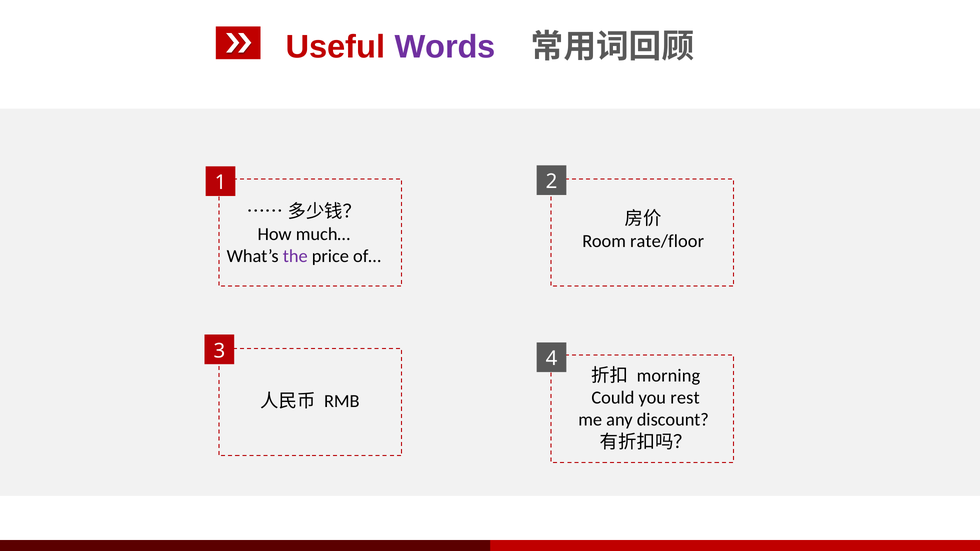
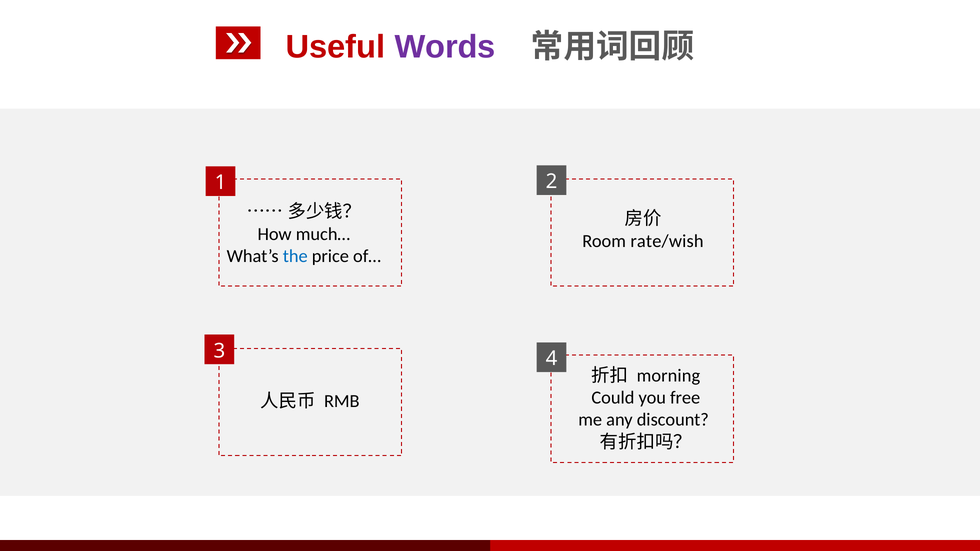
rate/floor: rate/floor -> rate/wish
the colour: purple -> blue
rest: rest -> free
